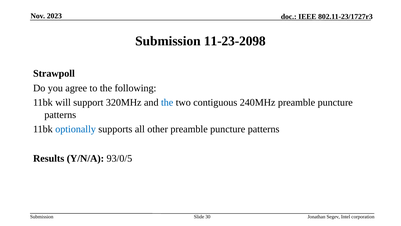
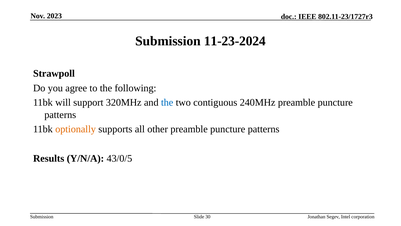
11-23-2098: 11-23-2098 -> 11-23-2024
optionally colour: blue -> orange
93/0/5: 93/0/5 -> 43/0/5
